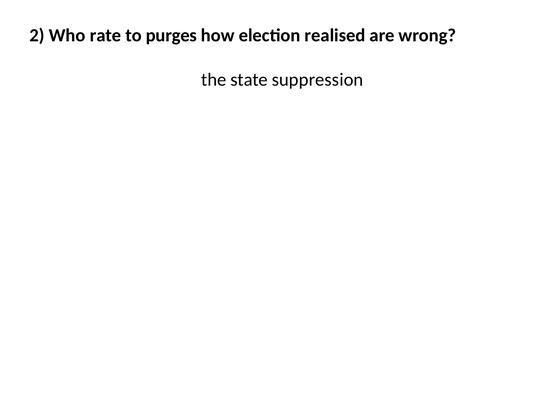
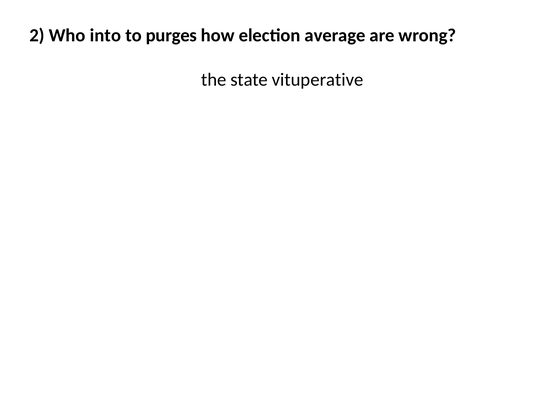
rate: rate -> into
realised: realised -> average
suppression: suppression -> vituperative
